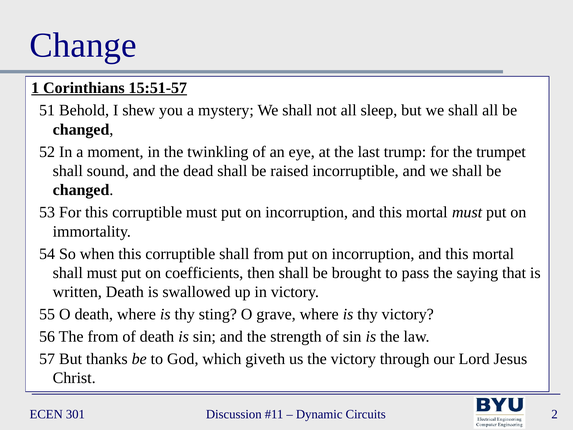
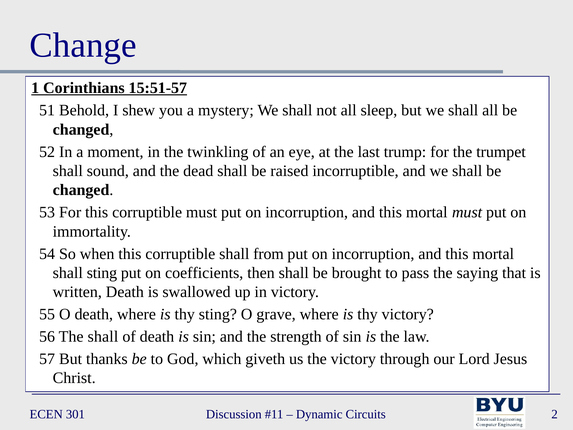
shall must: must -> sting
The from: from -> shall
